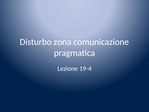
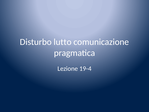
zona: zona -> lutto
